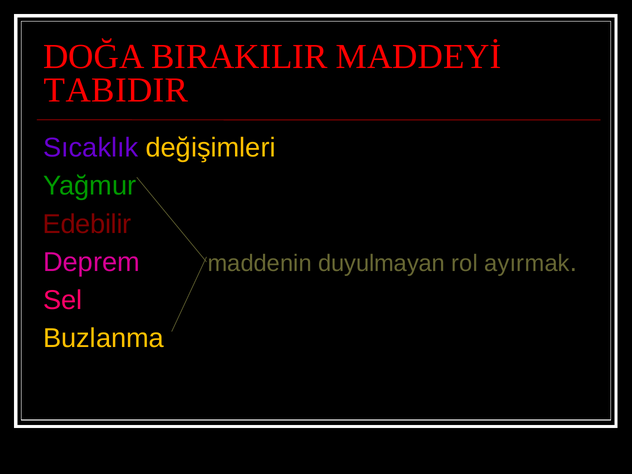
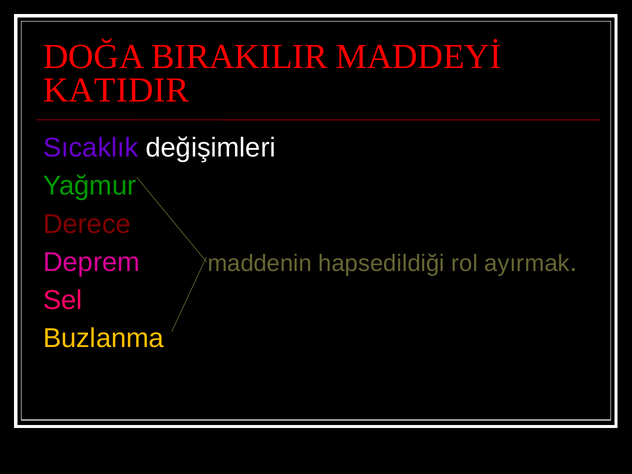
TABIDIR: TABIDIR -> KATIDIR
değişimleri colour: yellow -> white
Edebilir: Edebilir -> Derece
duyulmayan: duyulmayan -> hapsedildiği
